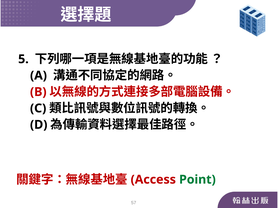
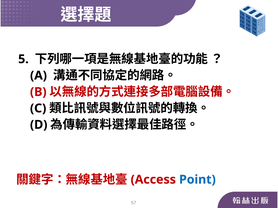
Point colour: green -> blue
